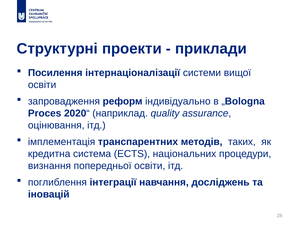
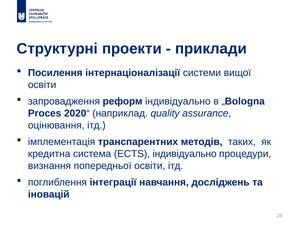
ECTS національних: національних -> індивідуально
